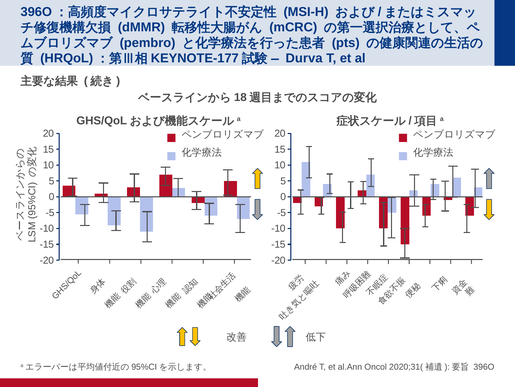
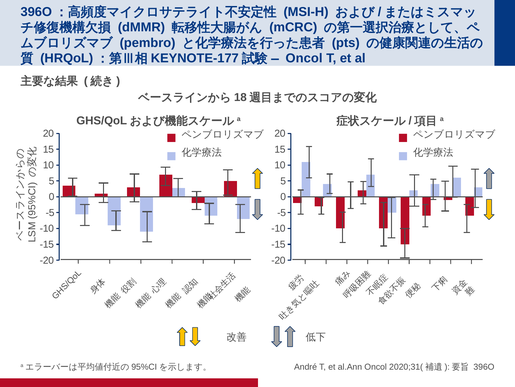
Durva at (304, 58): Durva -> Oncol
